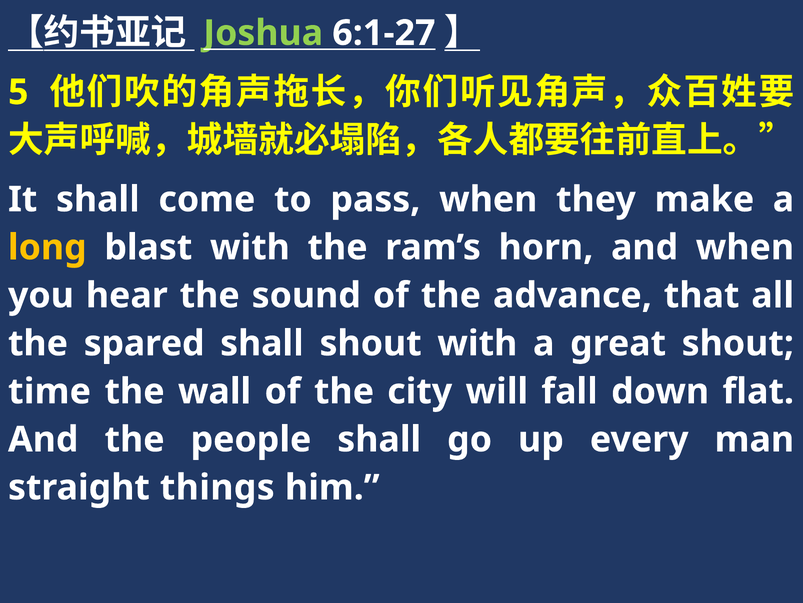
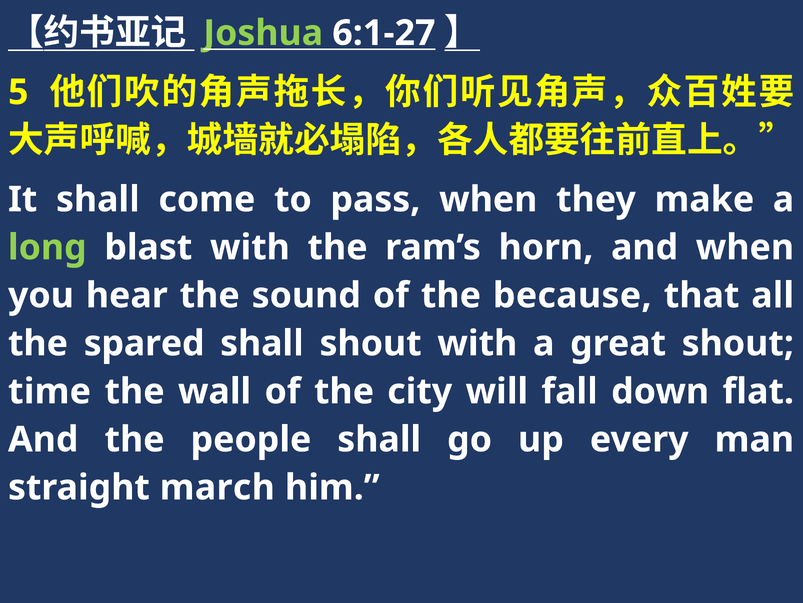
long colour: yellow -> light green
advance: advance -> because
things: things -> march
